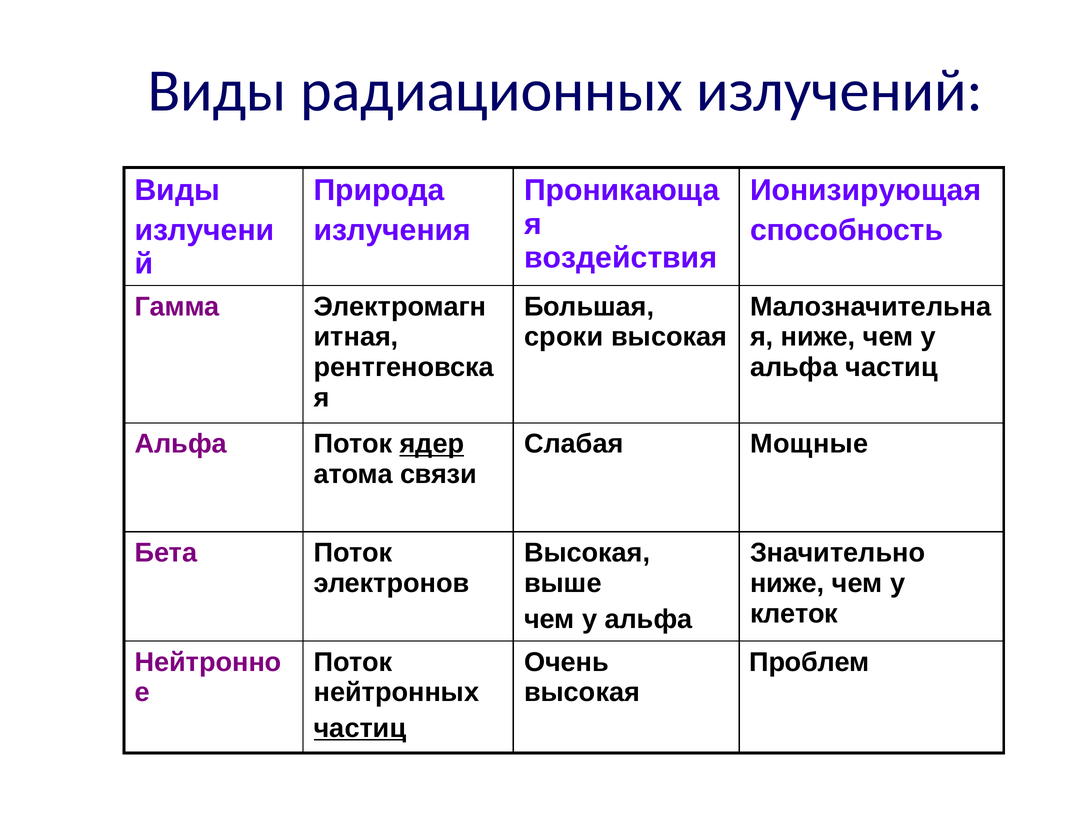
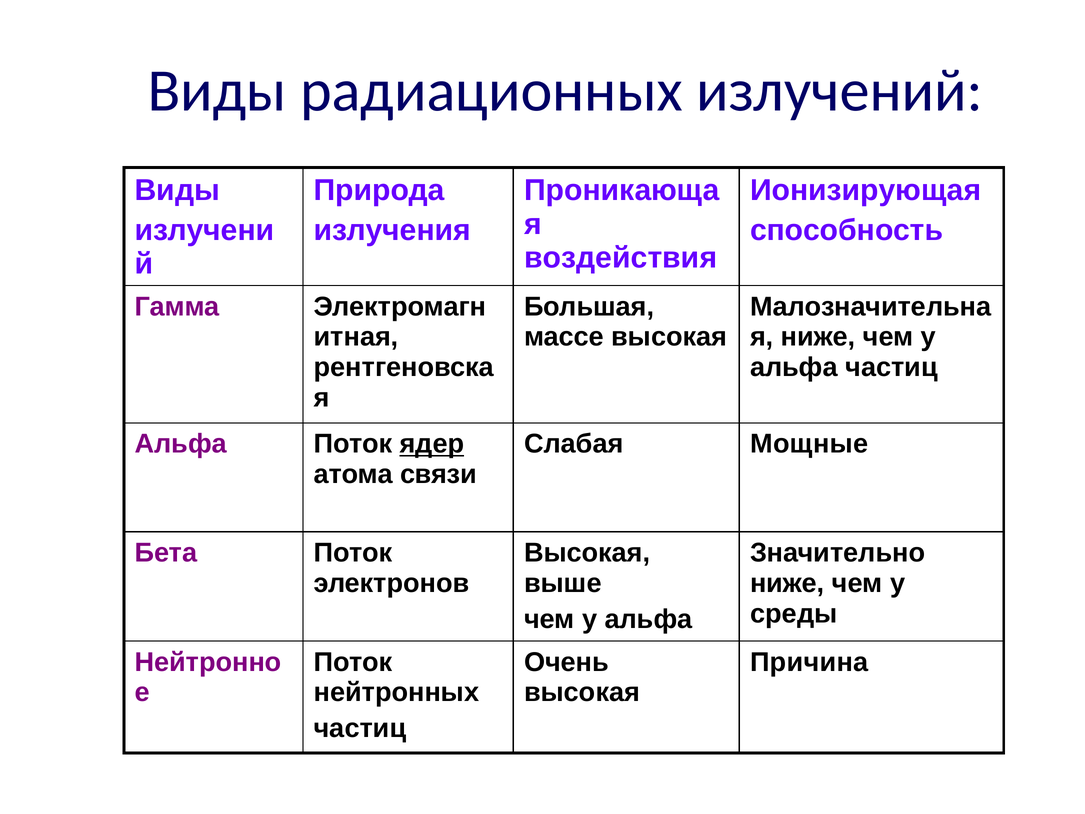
сроки: сроки -> массе
клеток: клеток -> среды
Проблем: Проблем -> Причина
частиц at (360, 728) underline: present -> none
